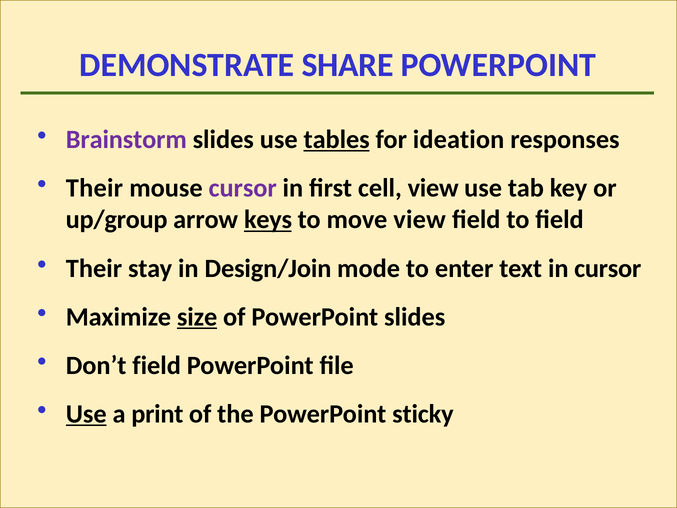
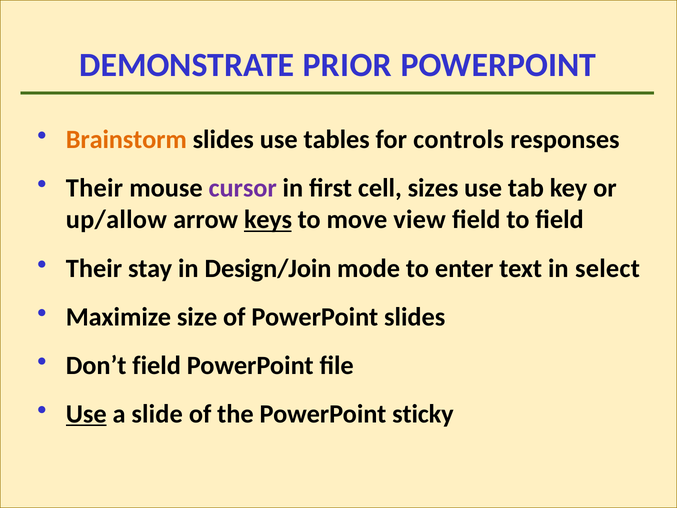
SHARE: SHARE -> PRIOR
Brainstorm colour: purple -> orange
tables underline: present -> none
ideation: ideation -> controls
cell view: view -> sizes
up/group: up/group -> up/allow
in cursor: cursor -> select
size underline: present -> none
print: print -> slide
